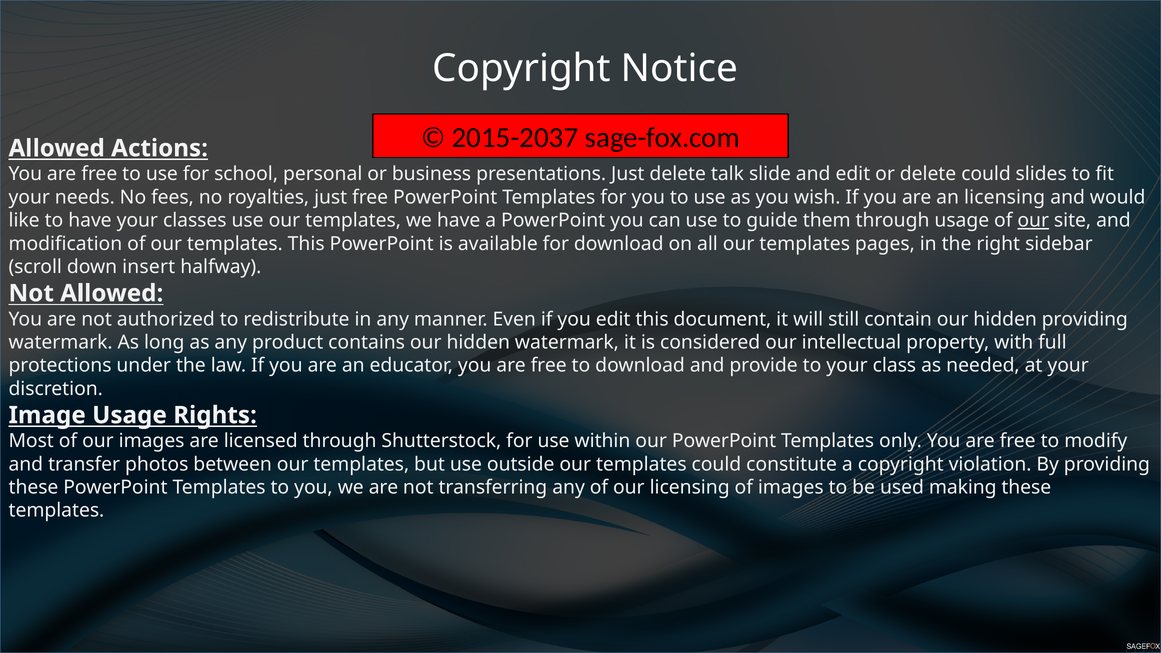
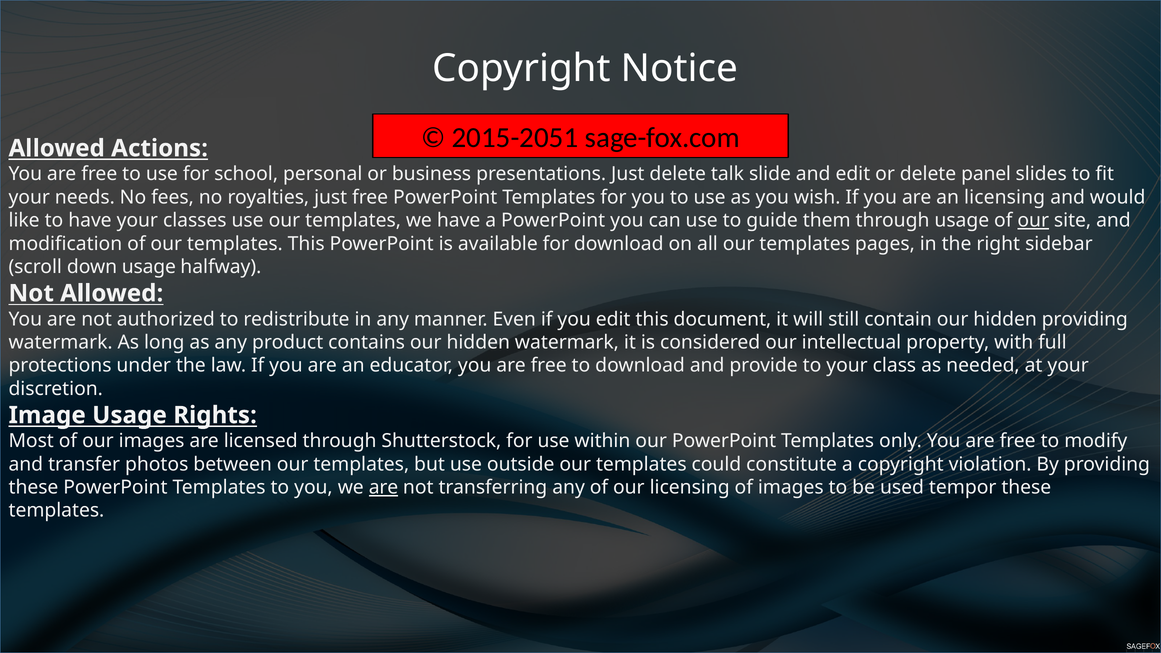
2015-2037: 2015-2037 -> 2015-2051
delete could: could -> panel
down insert: insert -> usage
are at (383, 487) underline: none -> present
making: making -> tempor
